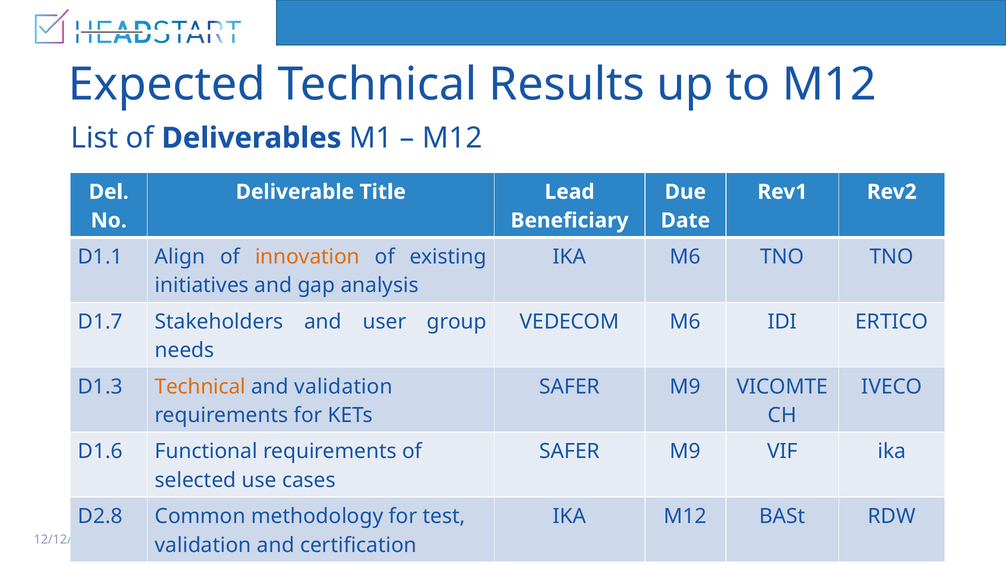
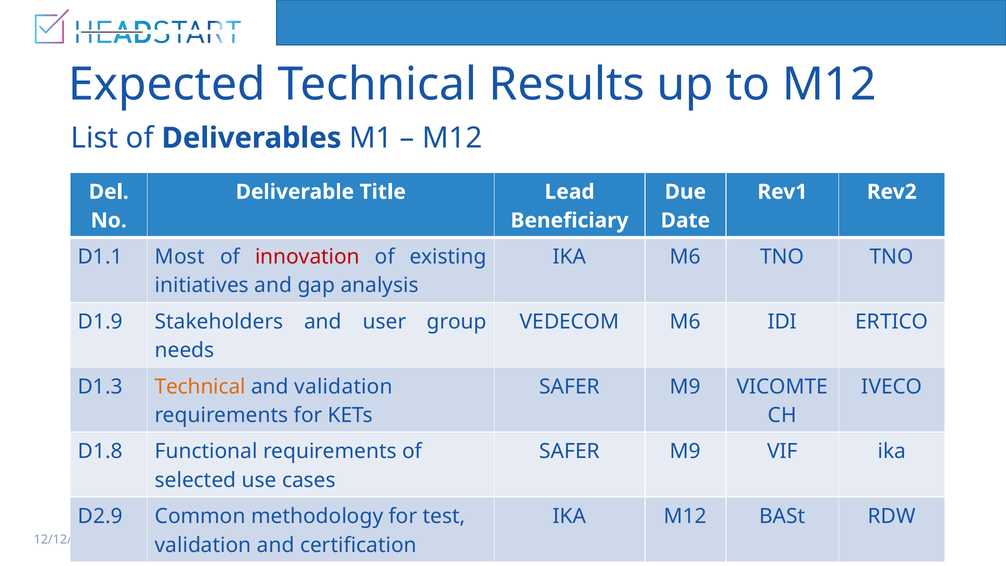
Align: Align -> Most
innovation colour: orange -> red
D1.7: D1.7 -> D1.9
D1.6: D1.6 -> D1.8
D2.8: D2.8 -> D2.9
